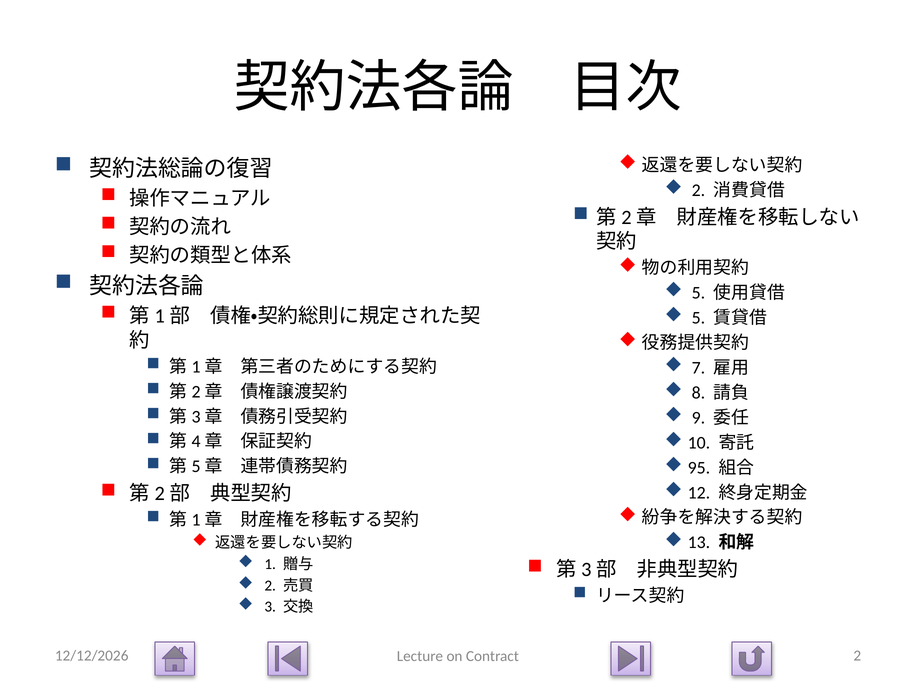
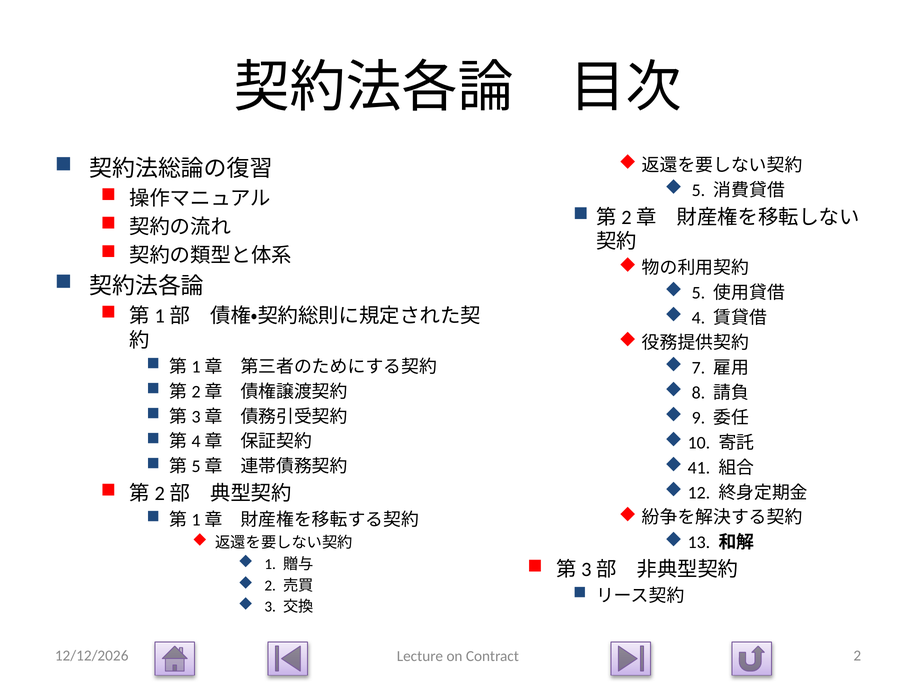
2 at (698, 190): 2 -> 5
5 at (698, 318): 5 -> 4
95: 95 -> 41
